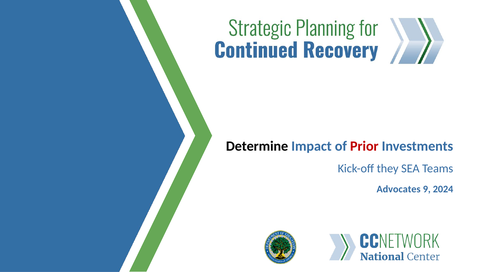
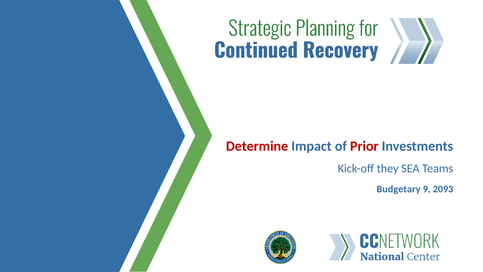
Determine colour: black -> red
Advocates: Advocates -> Budgetary
2024: 2024 -> 2093
